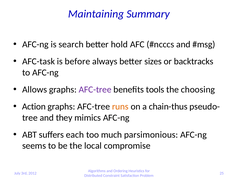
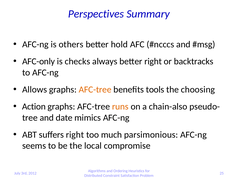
Maintaining: Maintaining -> Perspectives
search: search -> others
AFC-task: AFC-task -> AFC-only
before: before -> checks
better sizes: sizes -> right
AFC-tree at (95, 90) colour: purple -> orange
chain-thus: chain-thus -> chain-also
they: they -> date
suffers each: each -> right
